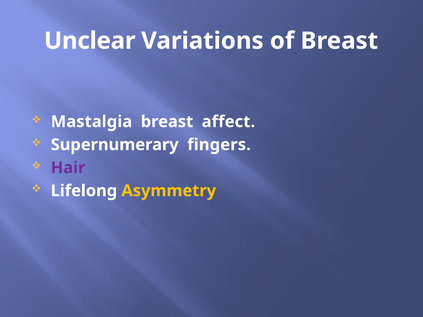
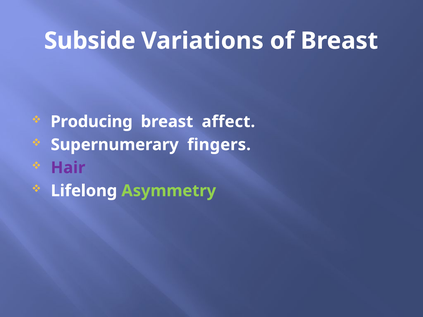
Unclear: Unclear -> Subside
Mastalgia: Mastalgia -> Producing
Asymmetry colour: yellow -> light green
